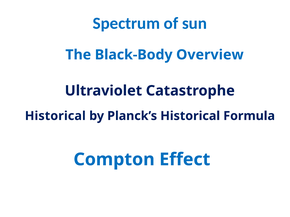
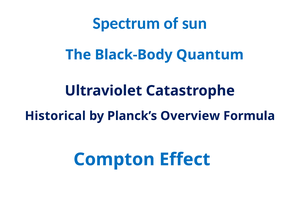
Overview: Overview -> Quantum
Planck’s Historical: Historical -> Overview
